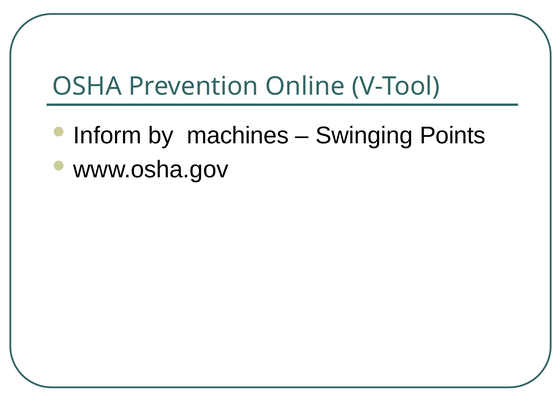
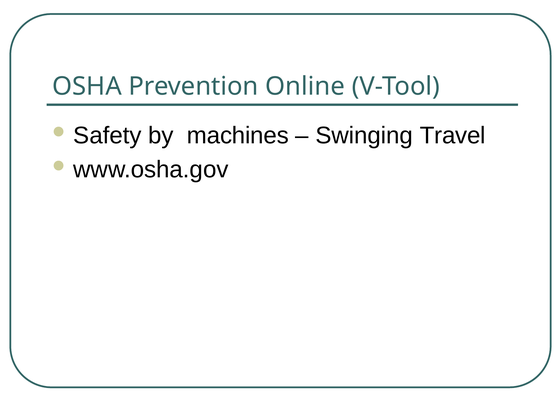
Inform: Inform -> Safety
Points: Points -> Travel
